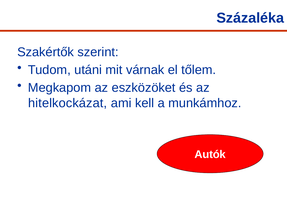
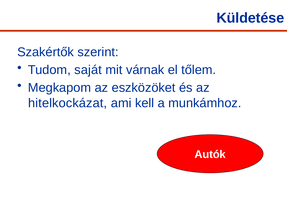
Százaléka: Százaléka -> Küldetése
utáni: utáni -> saját
